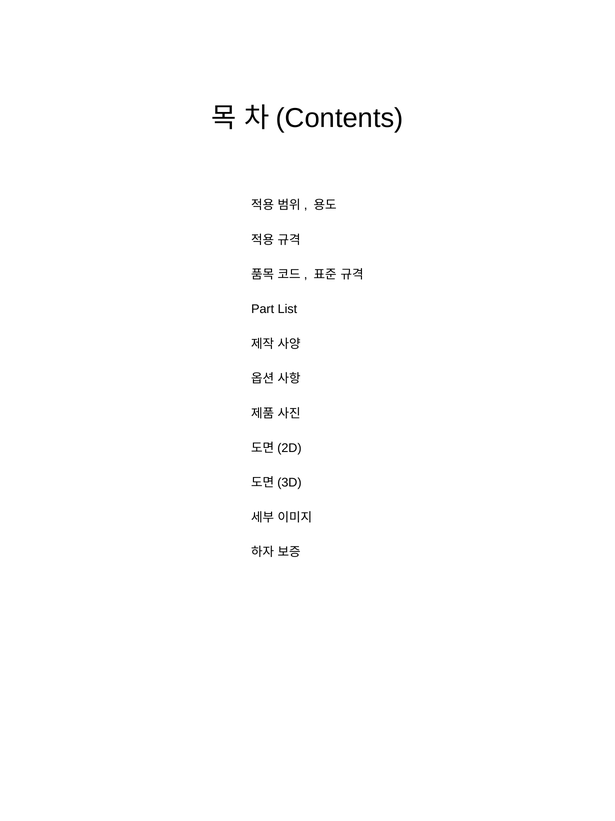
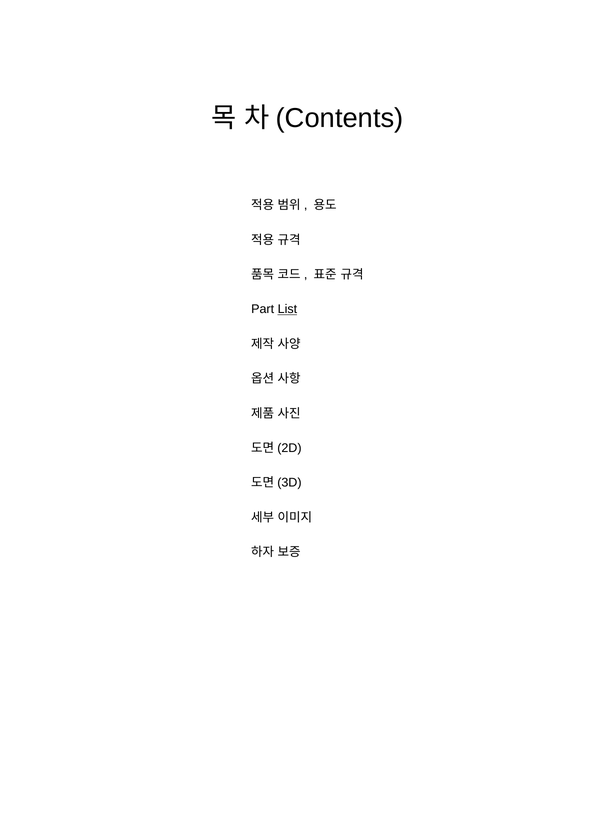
List underline: none -> present
